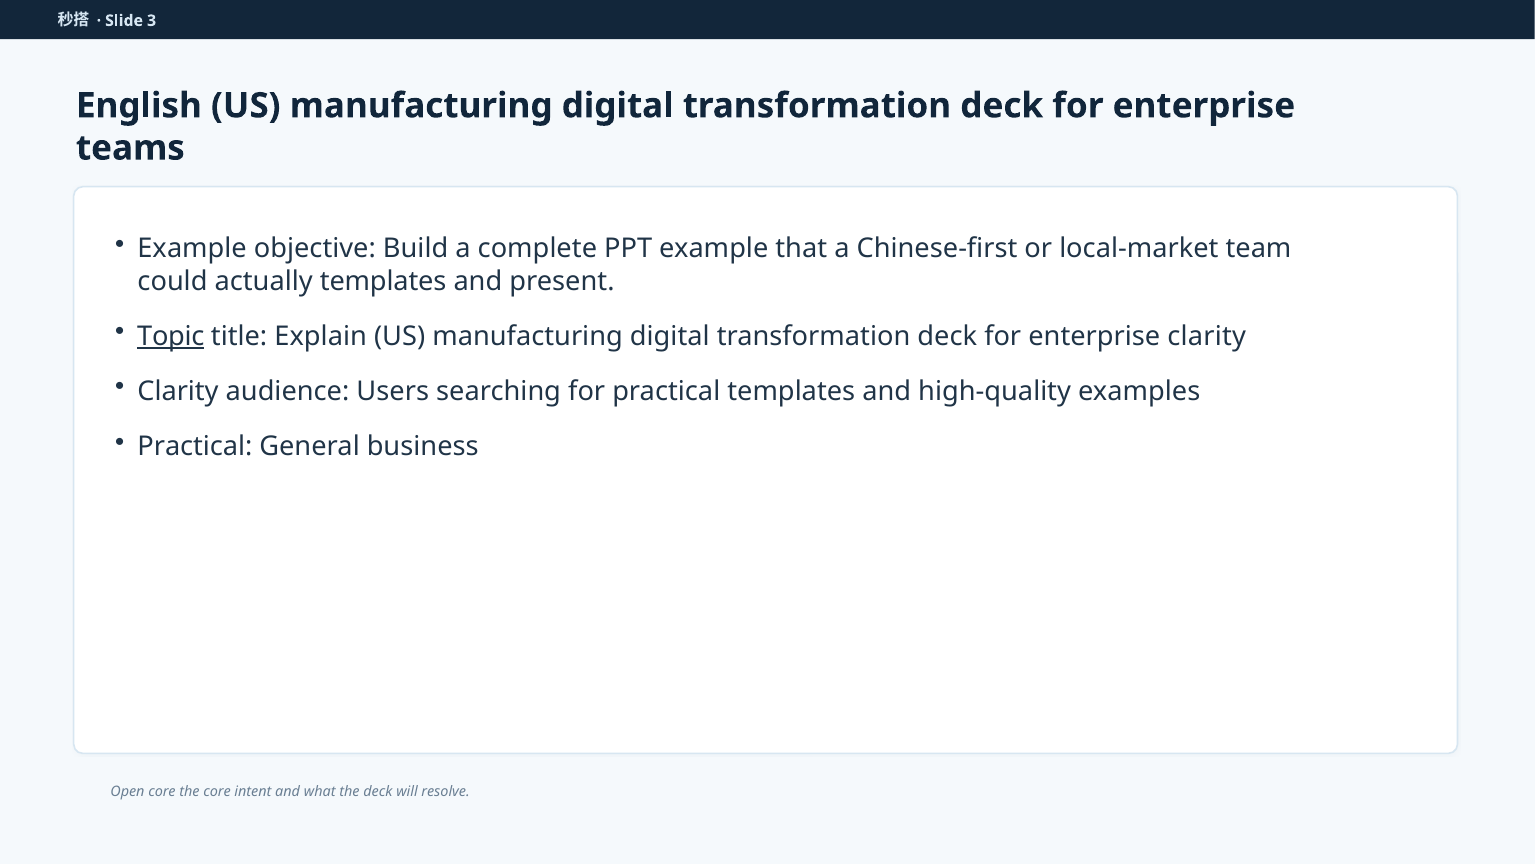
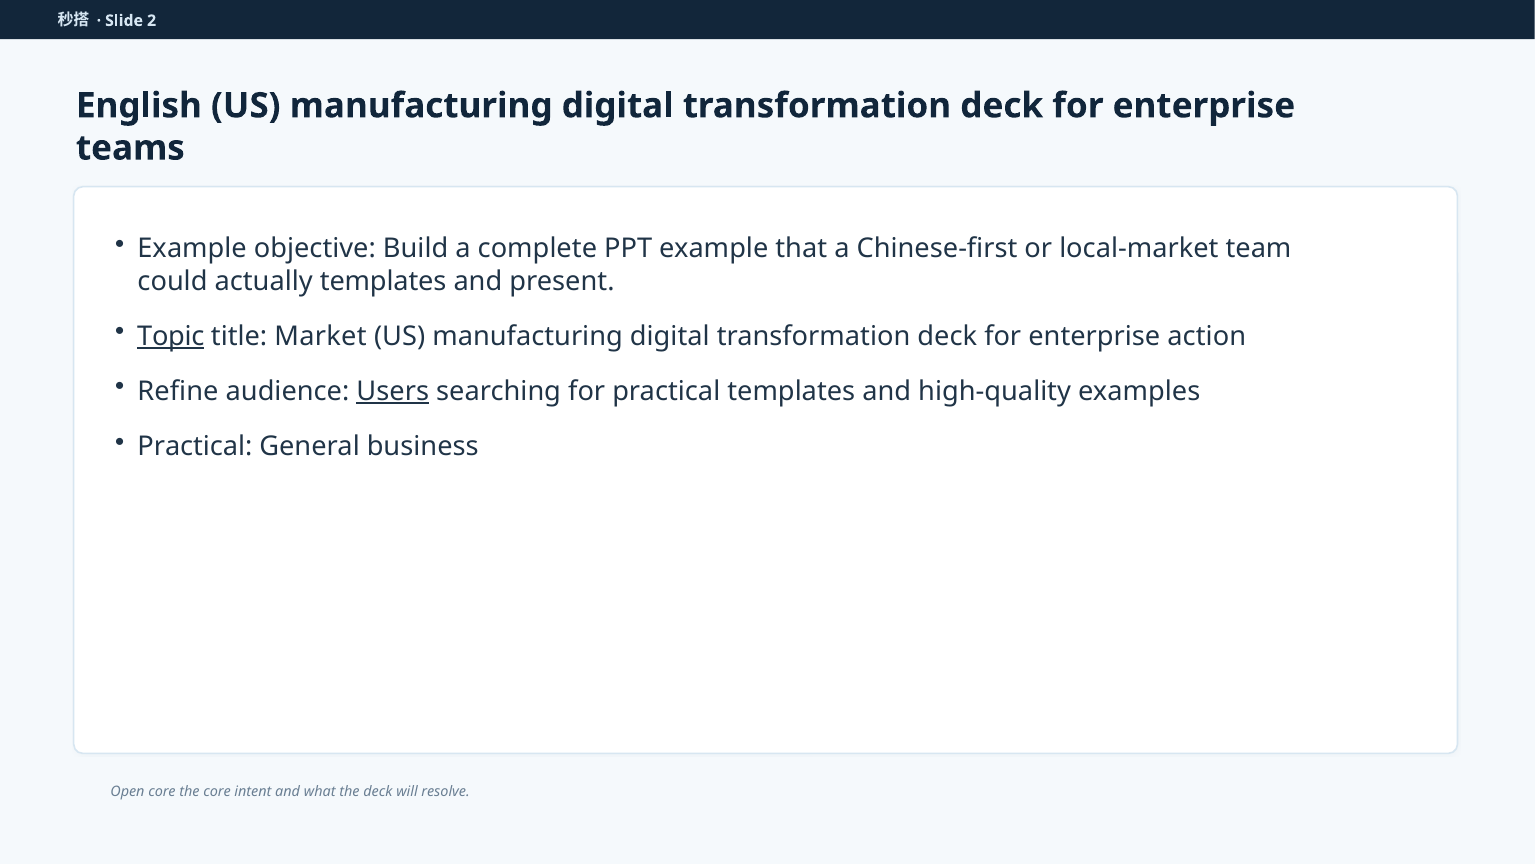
3: 3 -> 2
Explain: Explain -> Market
enterprise clarity: clarity -> action
Clarity at (178, 391): Clarity -> Refine
Users underline: none -> present
